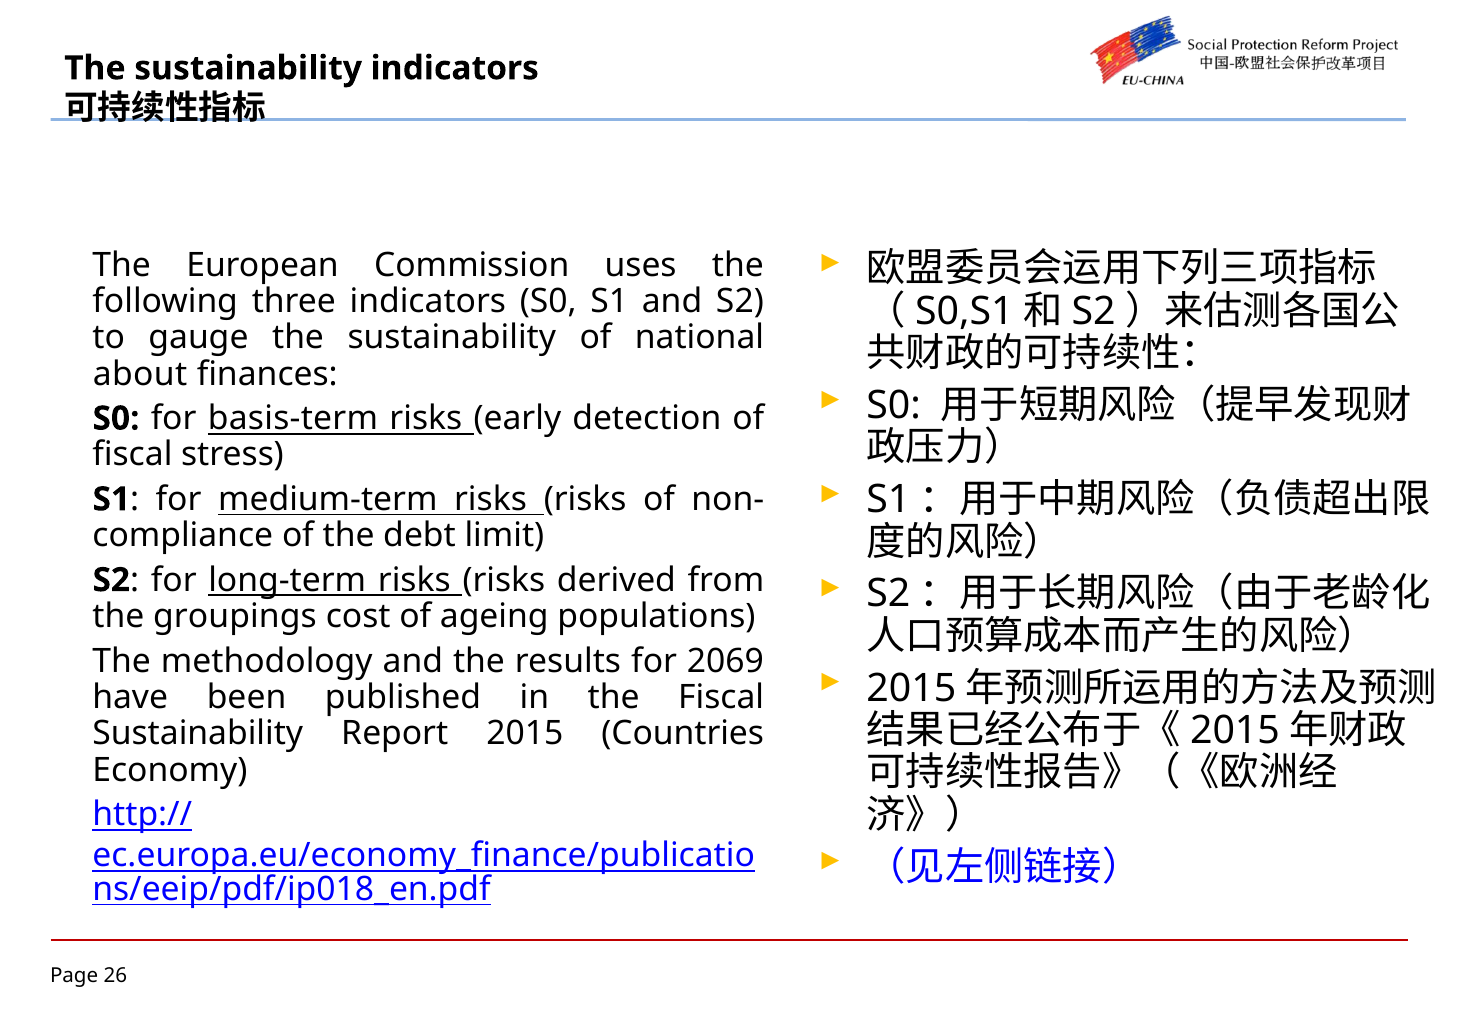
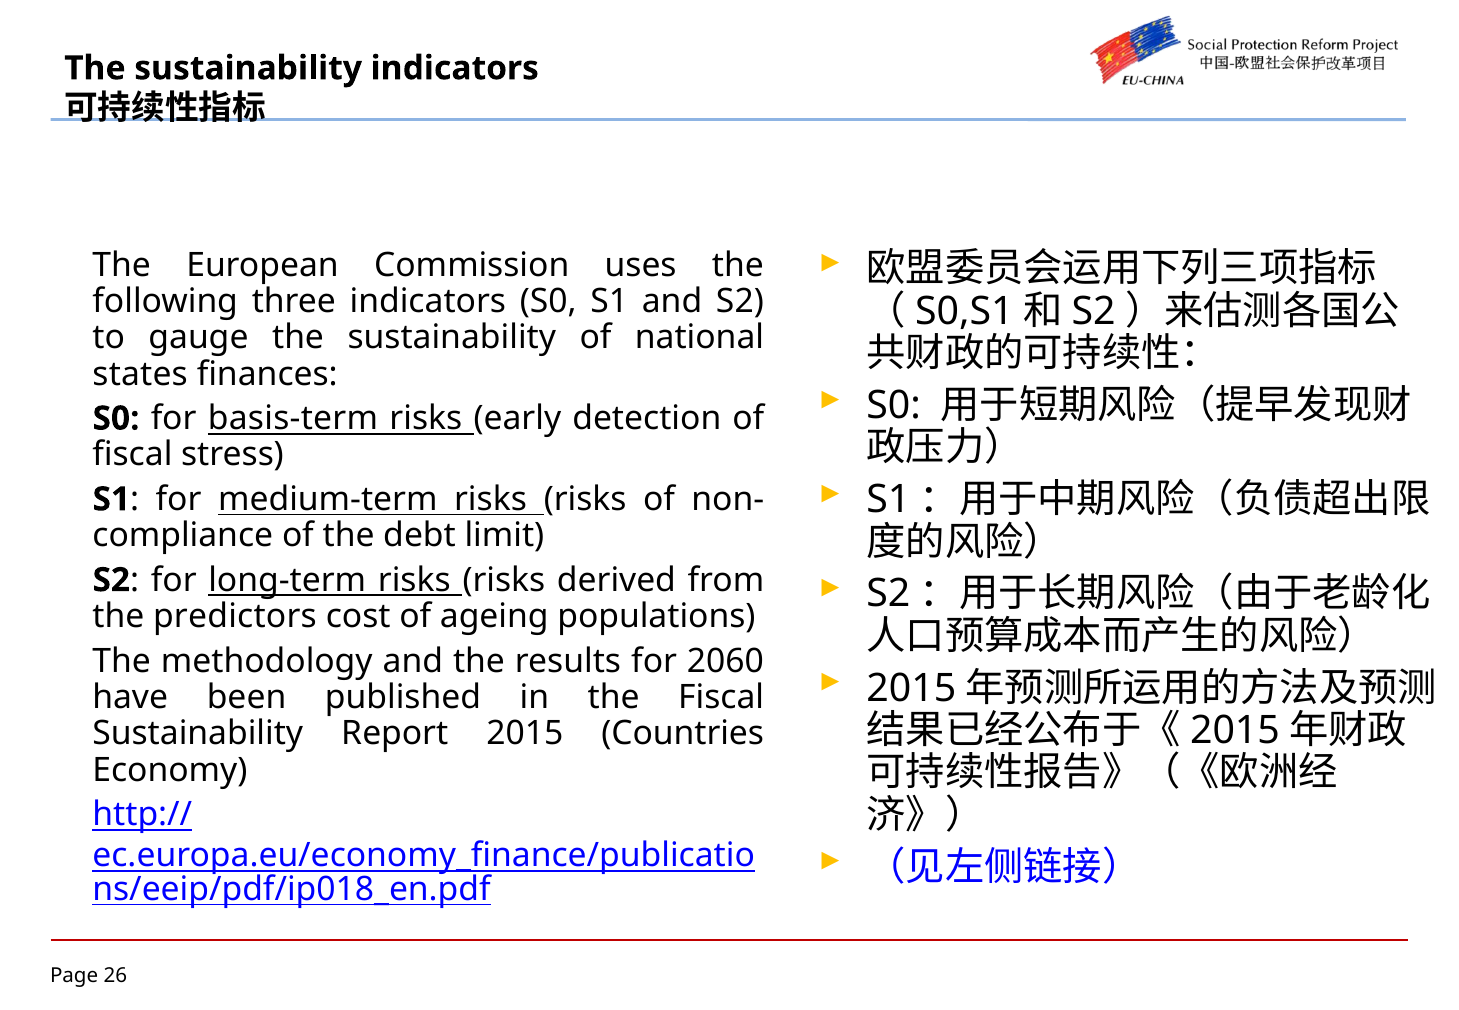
about: about -> states
groupings: groupings -> predictors
2069: 2069 -> 2060
